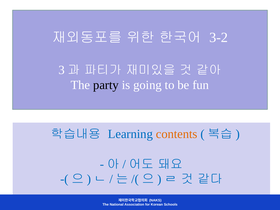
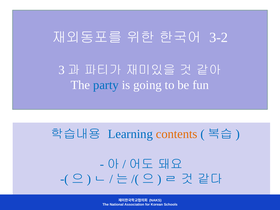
party colour: black -> blue
